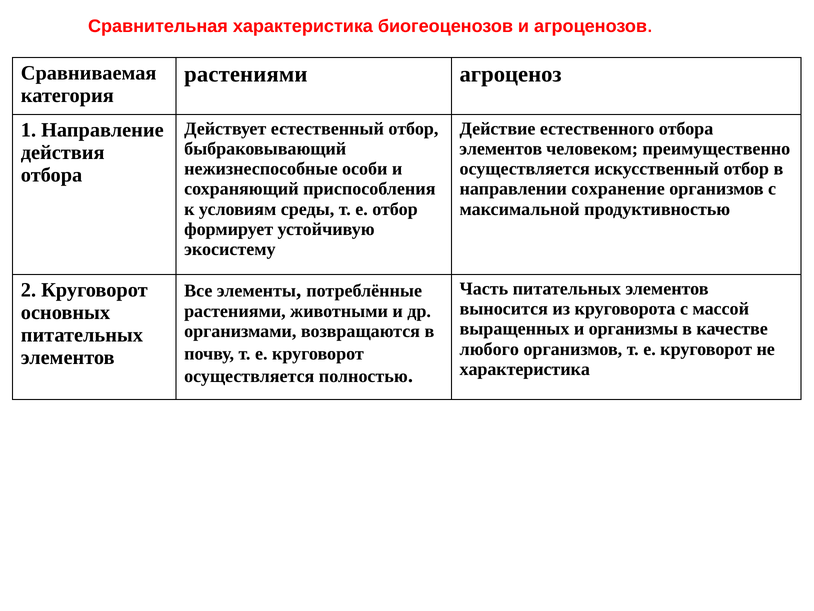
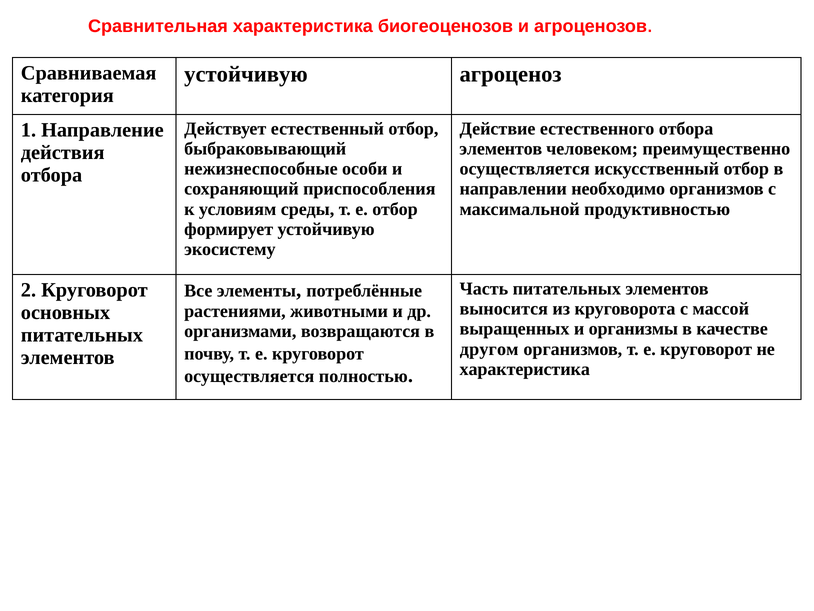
растениями at (246, 74): растениями -> устойчивую
сохранение: сохранение -> необходимо
любого: любого -> другом
